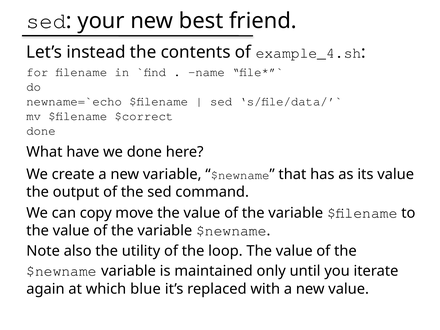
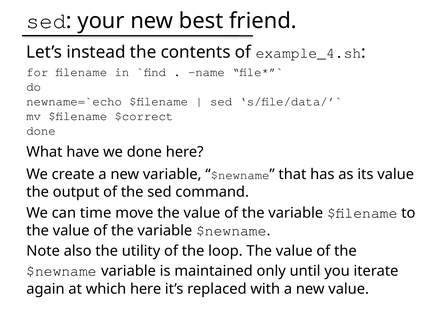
copy: copy -> time
which blue: blue -> here
